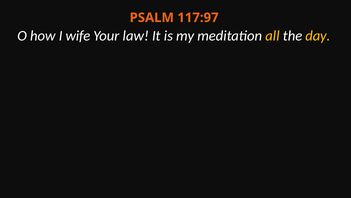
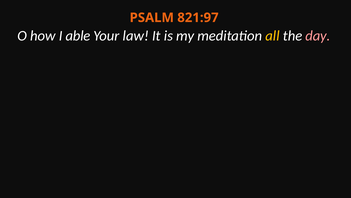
117:97: 117:97 -> 821:97
wife: wife -> able
day colour: yellow -> pink
